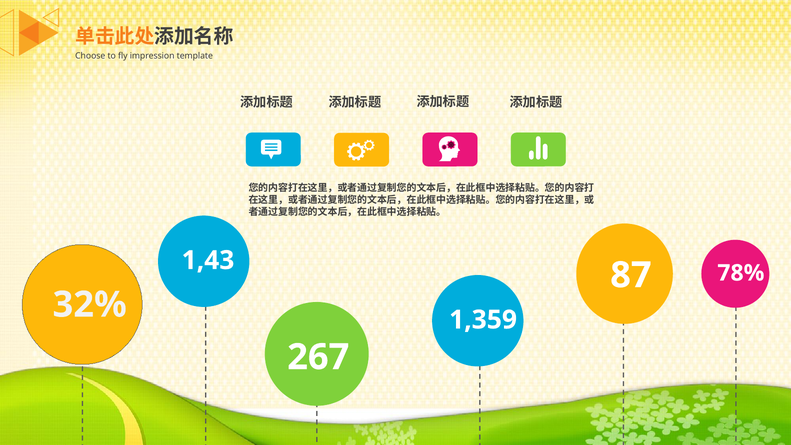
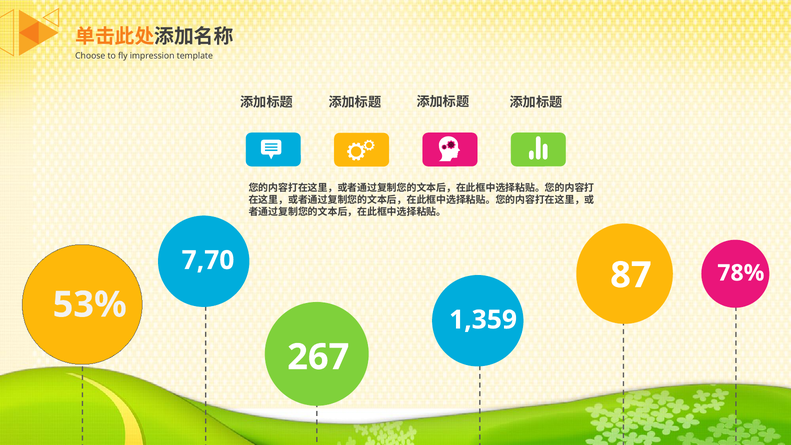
1,43: 1,43 -> 7,70
32%: 32% -> 53%
